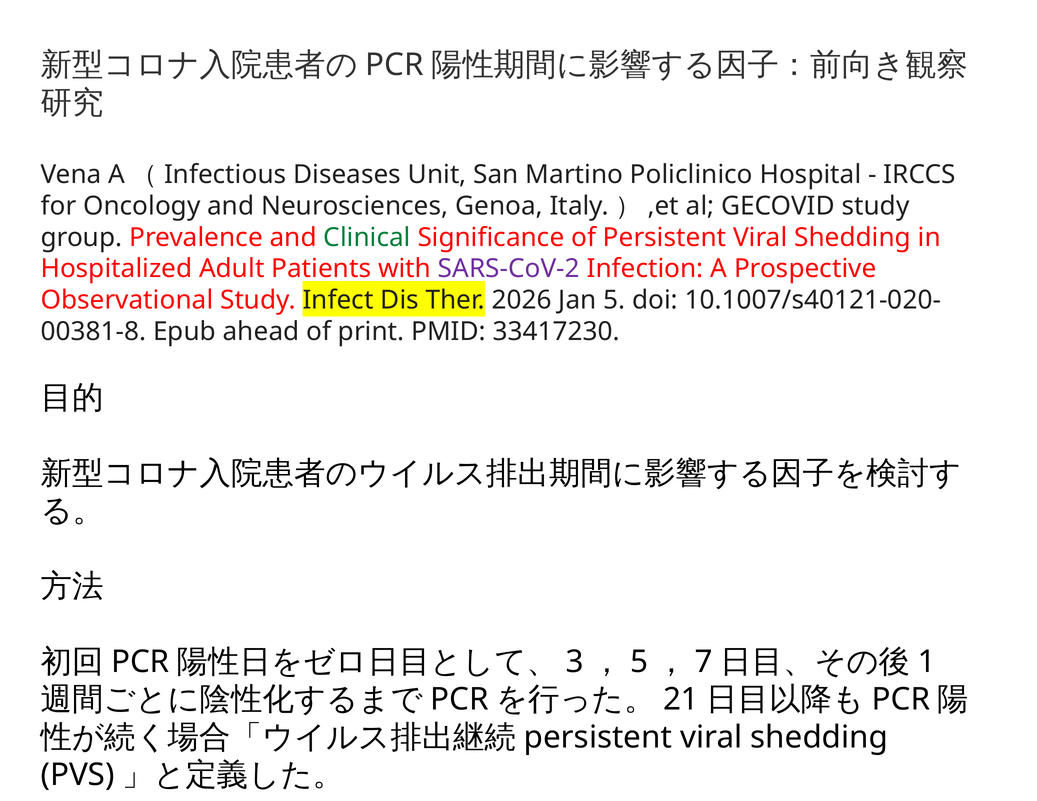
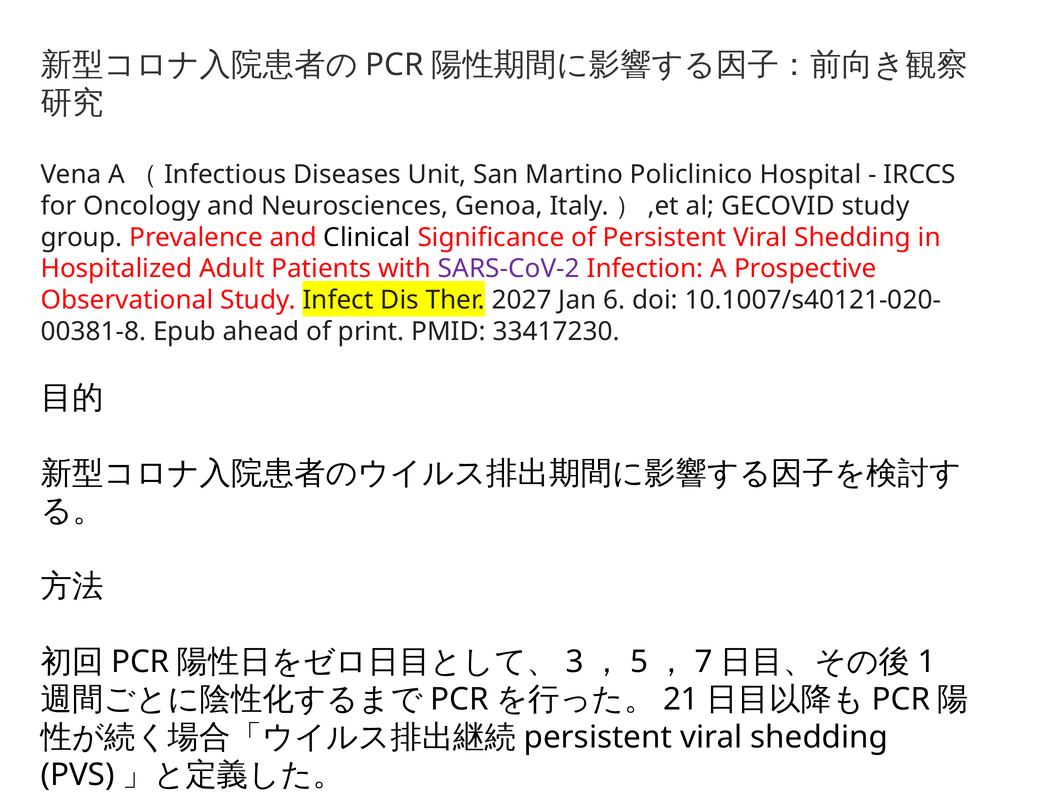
Clinical colour: green -> black
2026: 2026 -> 2027
Jan 5: 5 -> 6
